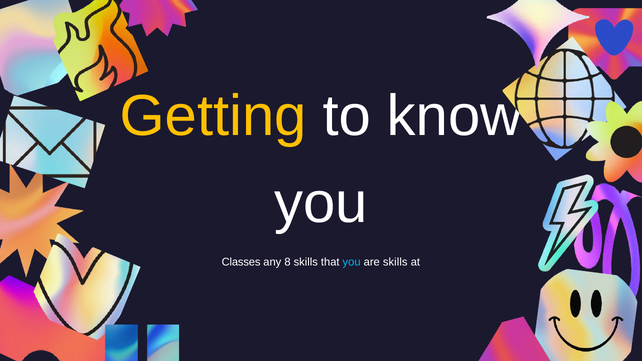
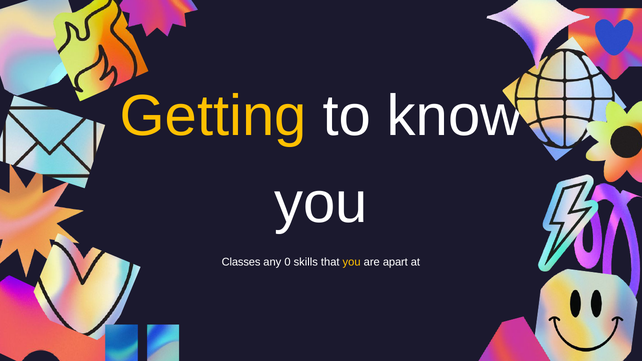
8: 8 -> 0
you at (352, 262) colour: light blue -> yellow
are skills: skills -> apart
